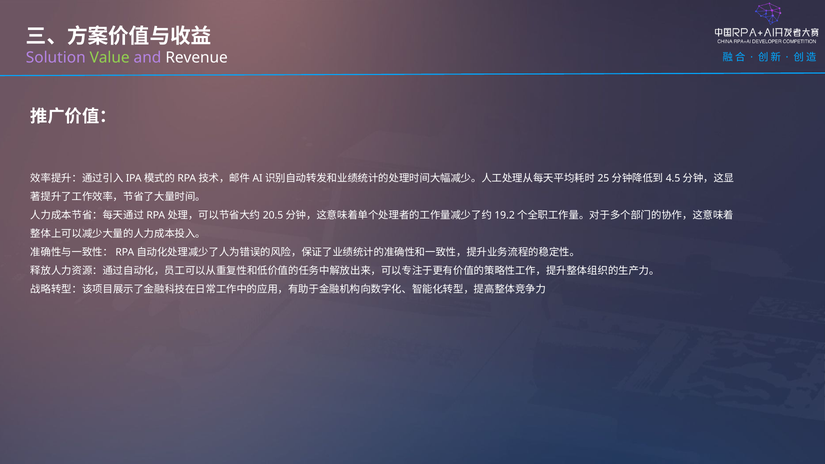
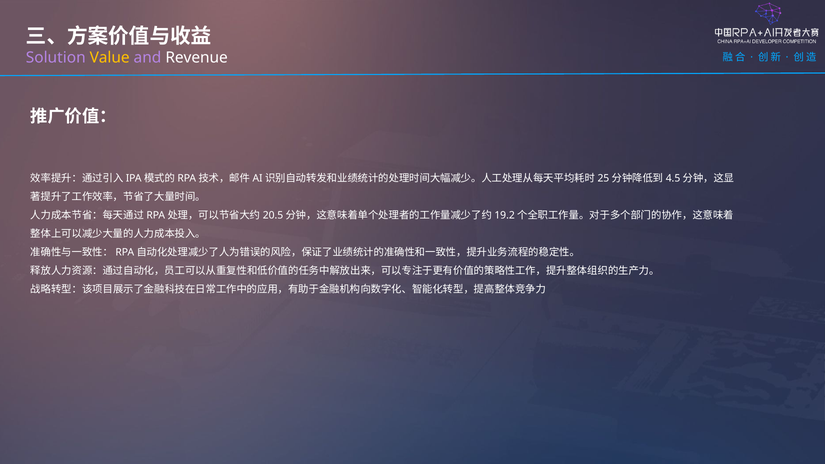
Value colour: light green -> yellow
